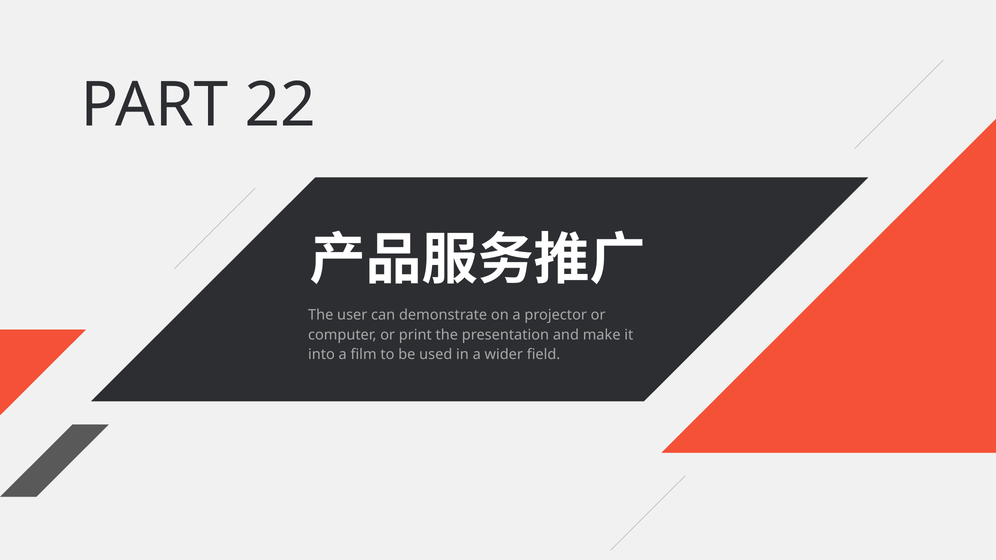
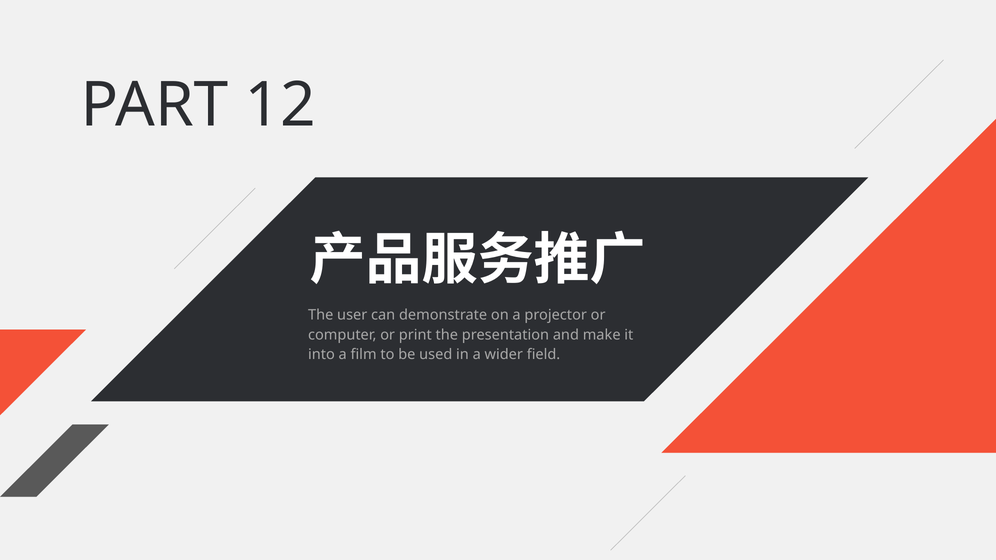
22: 22 -> 12
